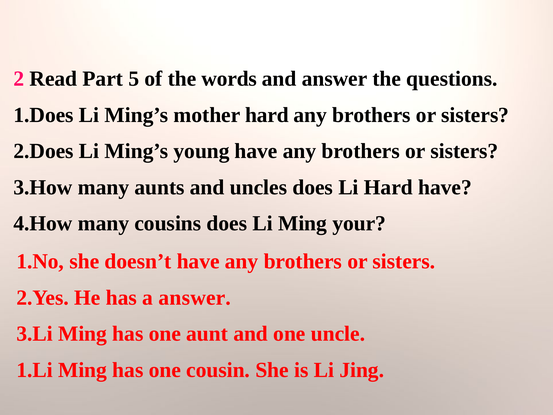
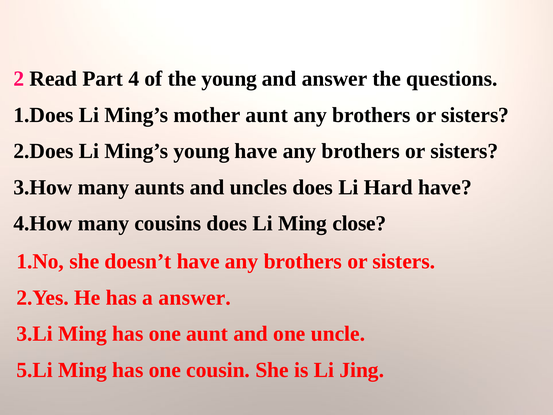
5: 5 -> 4
the words: words -> young
mother hard: hard -> aunt
your: your -> close
1.Li: 1.Li -> 5.Li
